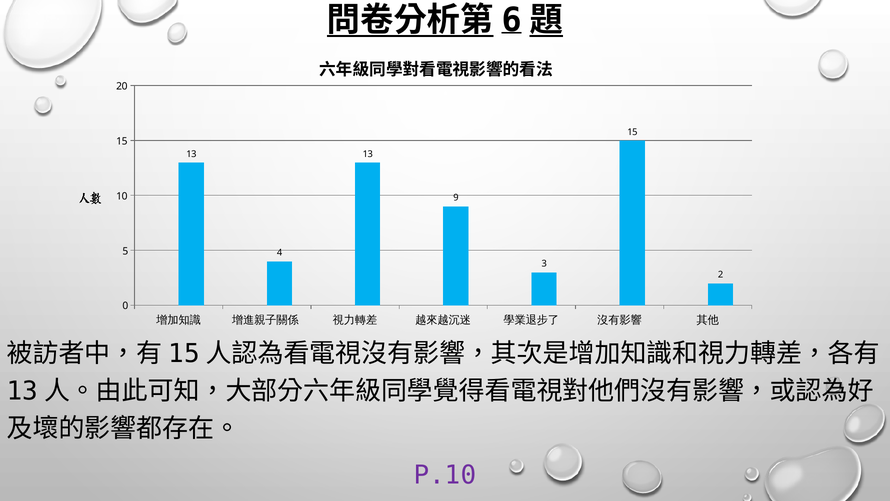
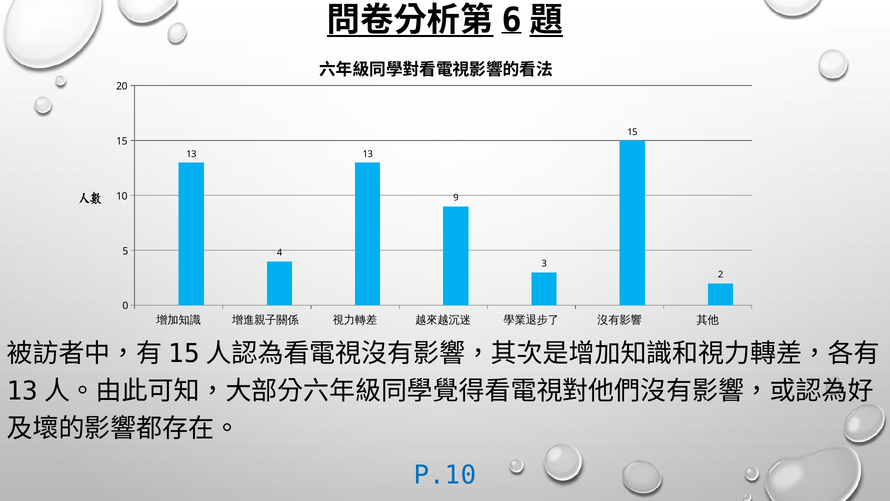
P.10 colour: purple -> blue
